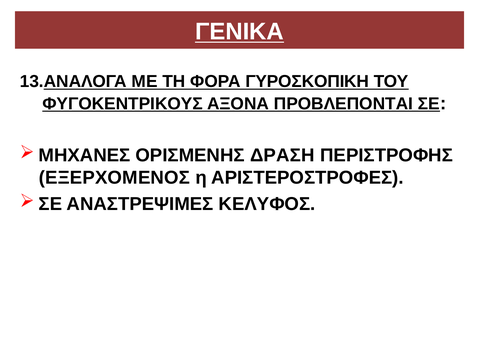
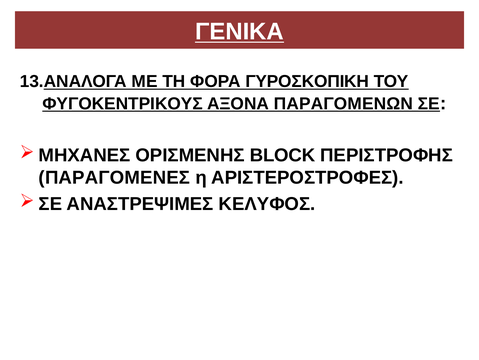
ΠΡΟΒΛΕΠΟΝΤΑΙ: ΠΡΟΒΛΕΠΟΝΤΑΙ -> ΠΑΡΑΓΟΜΕΝΩΝ
ΔΡΑΣΗ: ΔΡΑΣΗ -> BLOCK
ΕΞΕΡΧΟΜΕΝΟΣ: ΕΞΕΡΧΟΜΕΝΟΣ -> ΠΑΡΑΓΟΜΕΝΕΣ
